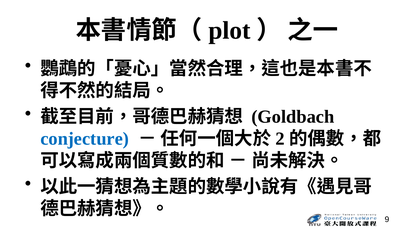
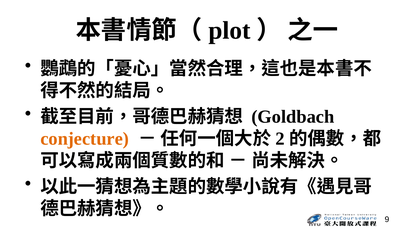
conjecture colour: blue -> orange
